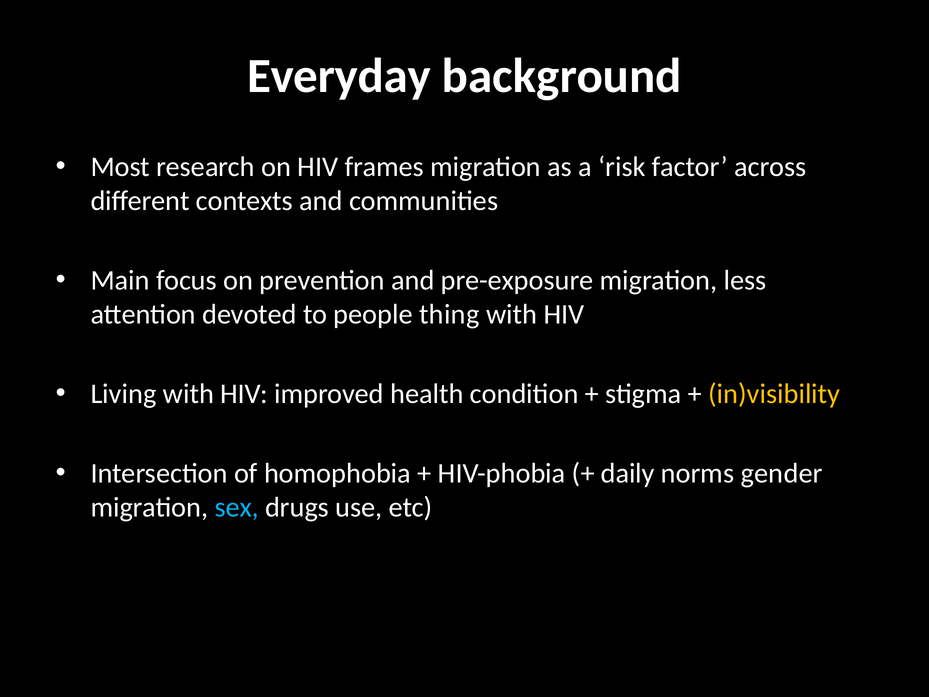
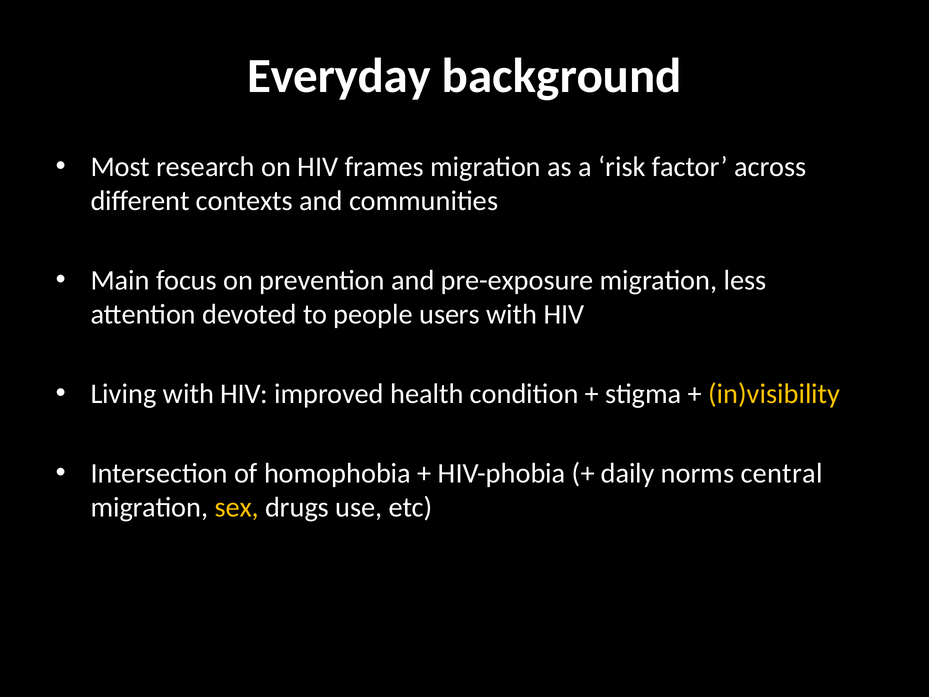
thing: thing -> users
gender: gender -> central
sex colour: light blue -> yellow
